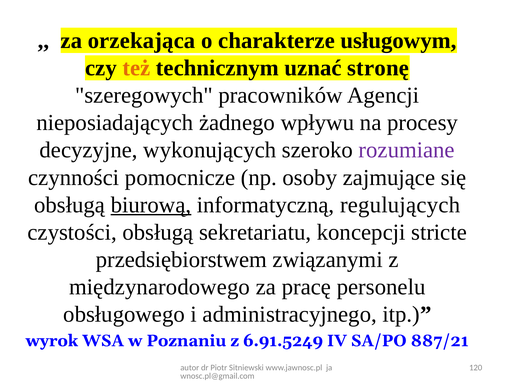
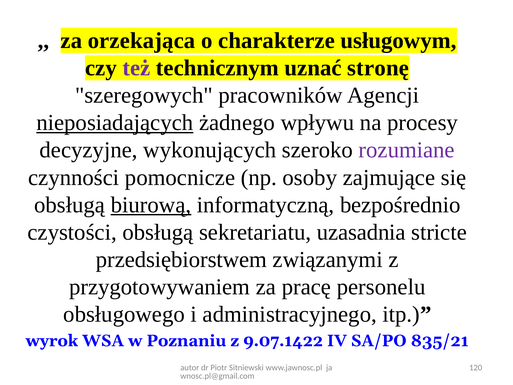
też colour: orange -> purple
nieposiadających underline: none -> present
regulujących: regulujących -> bezpośrednio
koncepcji: koncepcji -> uzasadnia
międzynarodowego: międzynarodowego -> przygotowywaniem
6.91.5249: 6.91.5249 -> 9.07.1422
887/21: 887/21 -> 835/21
